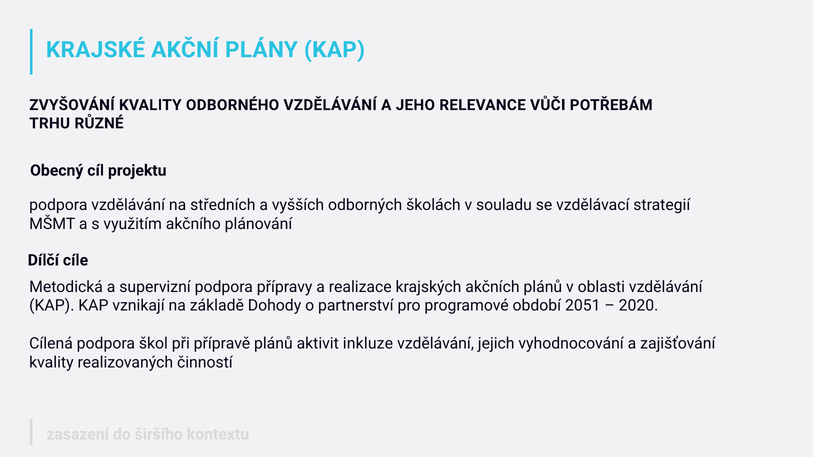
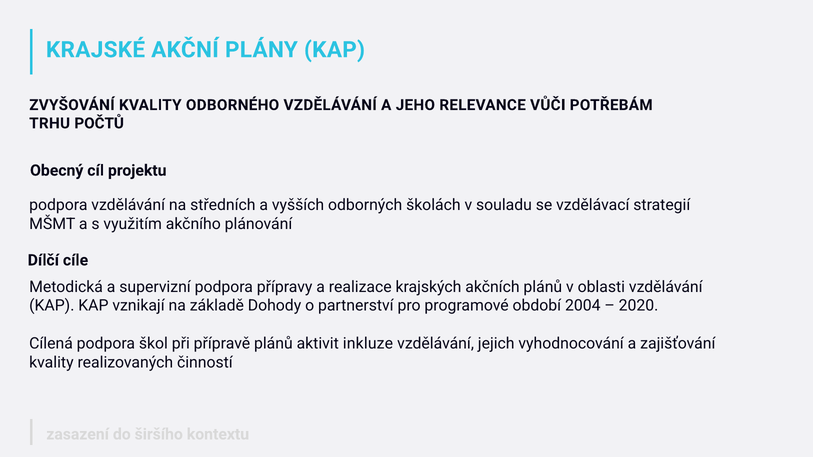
RŮZNÉ: RŮZNÉ -> POČTŮ
2051: 2051 -> 2004
